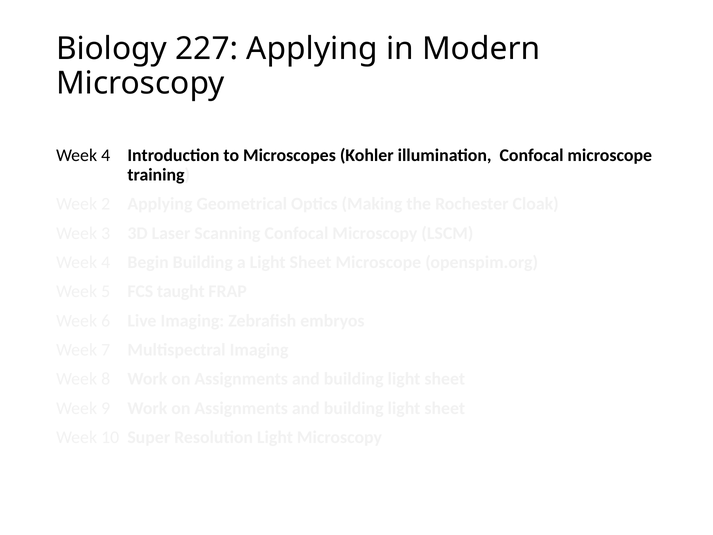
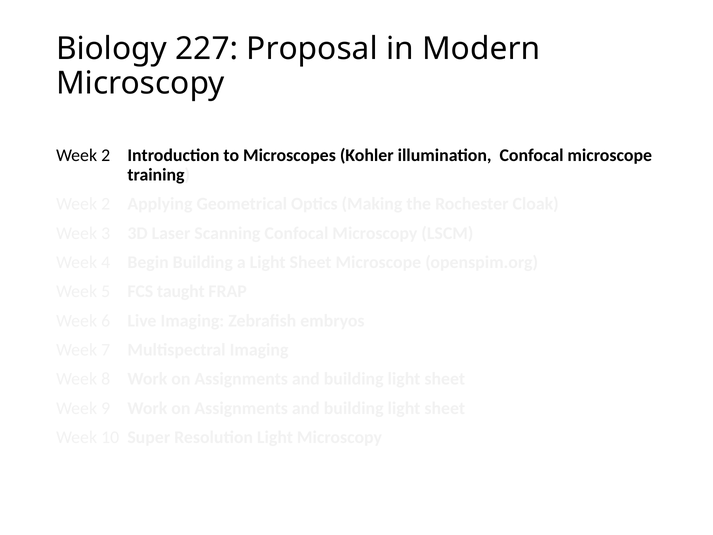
227 Applying: Applying -> Proposal
4 at (106, 155): 4 -> 2
